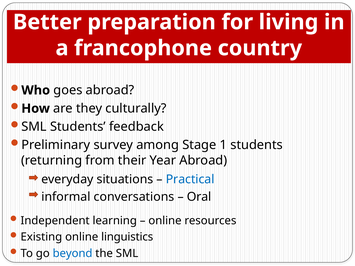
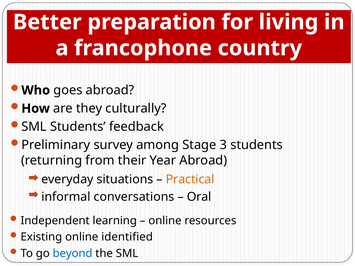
1: 1 -> 3
Practical colour: blue -> orange
linguistics: linguistics -> identified
